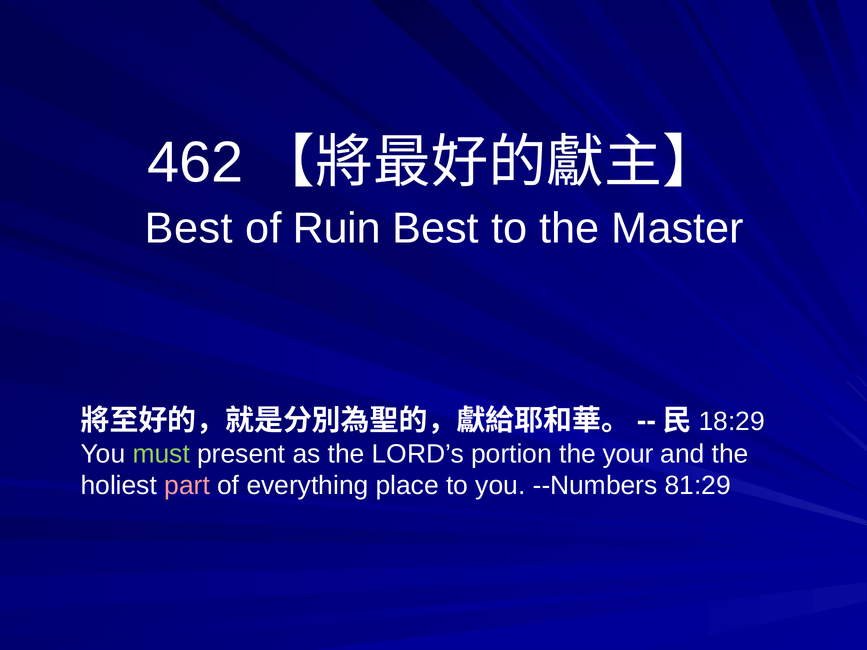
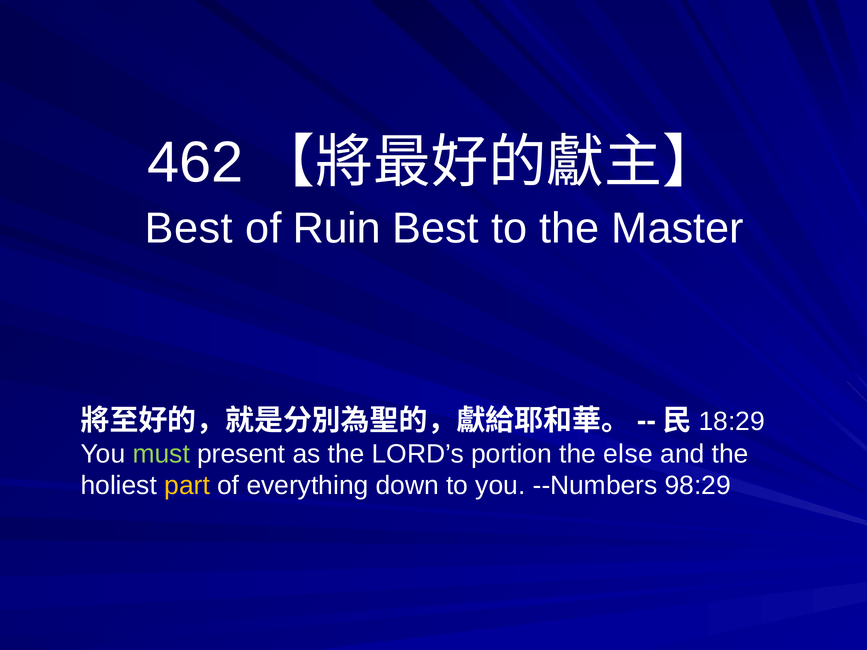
your: your -> else
part colour: pink -> yellow
place: place -> down
81:29: 81:29 -> 98:29
